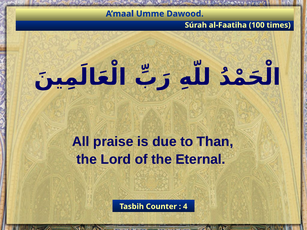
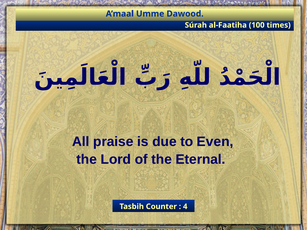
Than: Than -> Even
